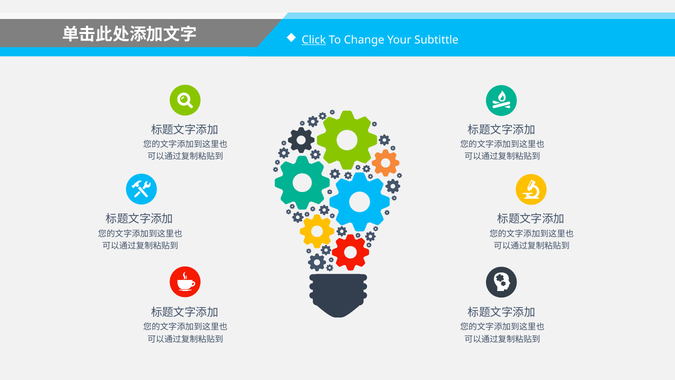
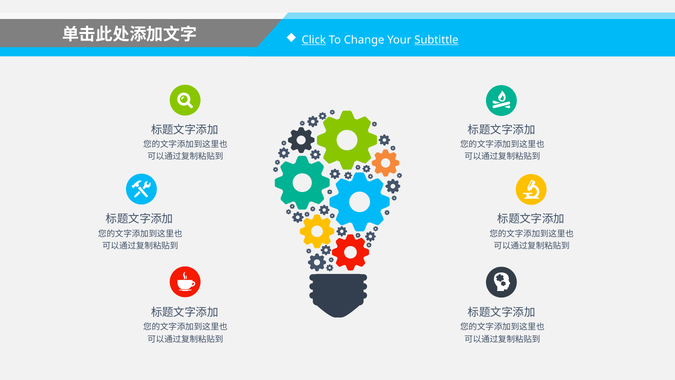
Subtittle underline: none -> present
